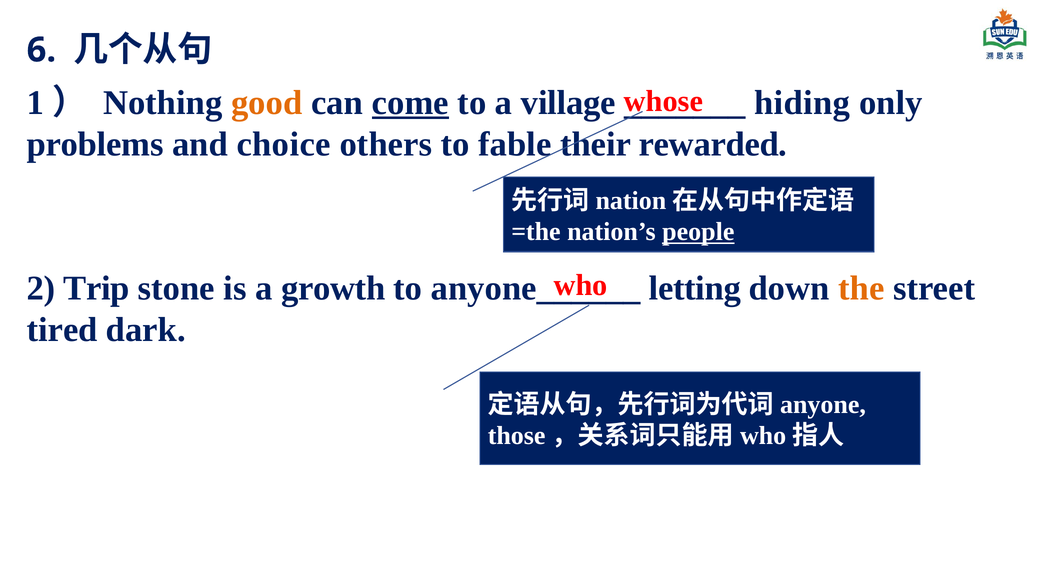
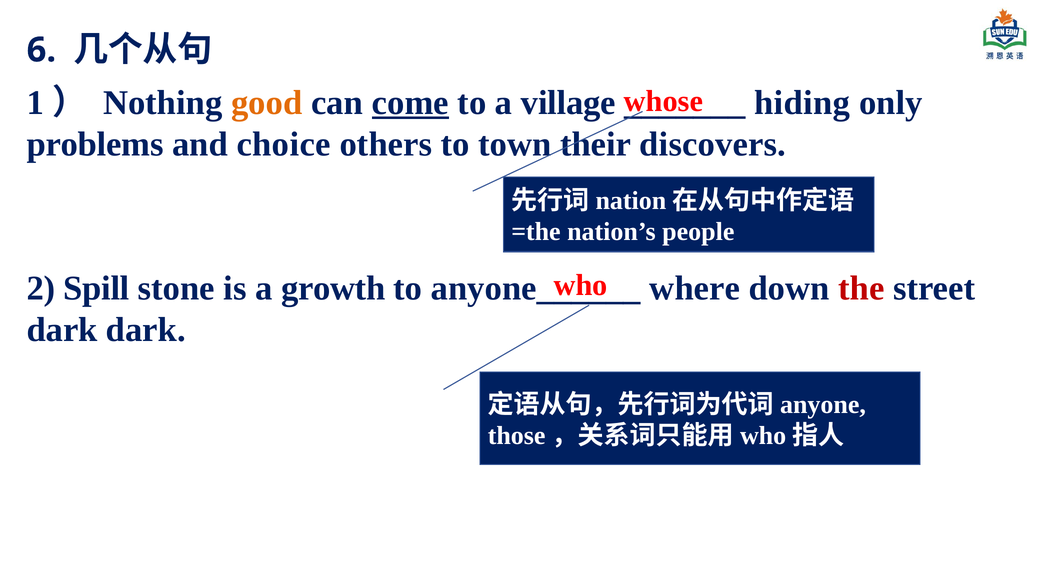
fable: fable -> town
rewarded: rewarded -> discovers
people underline: present -> none
Trip: Trip -> Spill
letting: letting -> where
the colour: orange -> red
tired at (62, 330): tired -> dark
